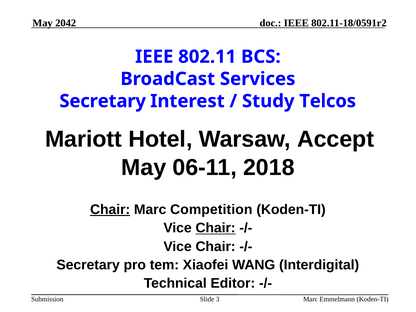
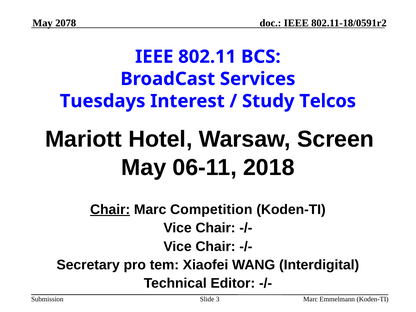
2042: 2042 -> 2078
Secretary at (103, 101): Secretary -> Tuesdays
Accept: Accept -> Screen
Chair at (216, 228) underline: present -> none
